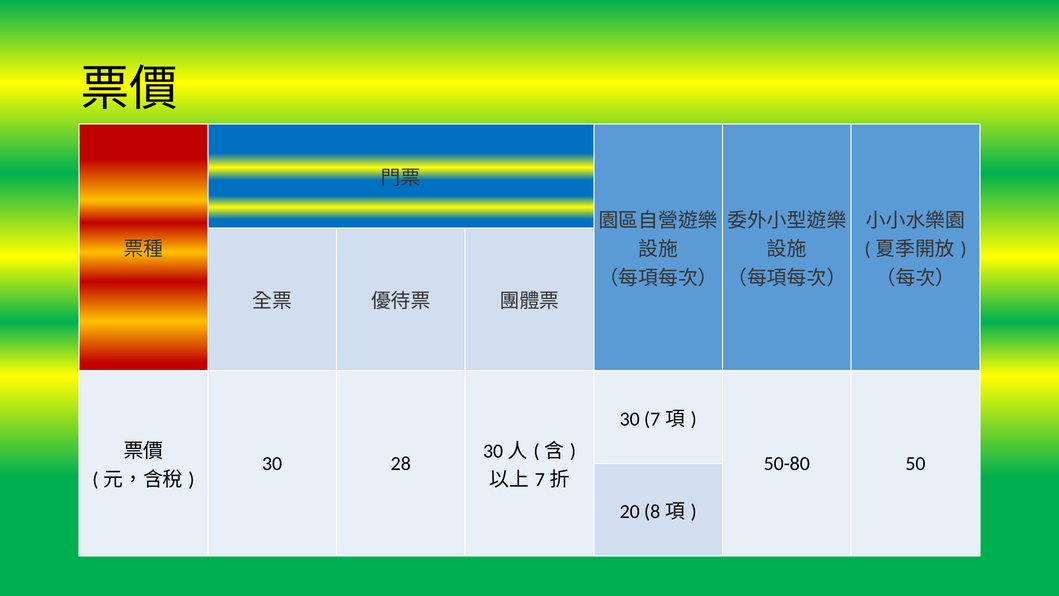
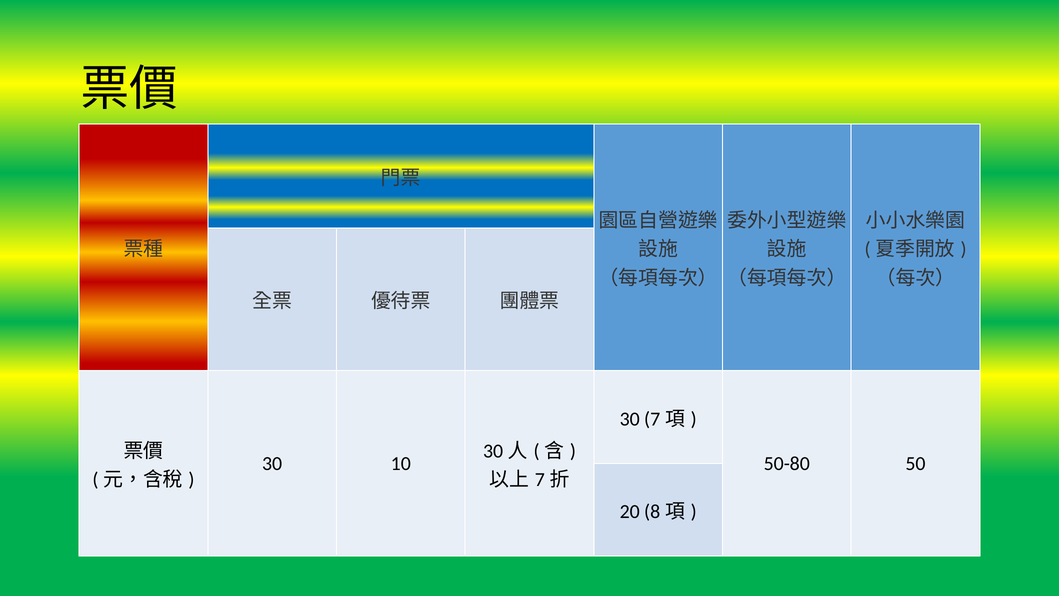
28: 28 -> 10
